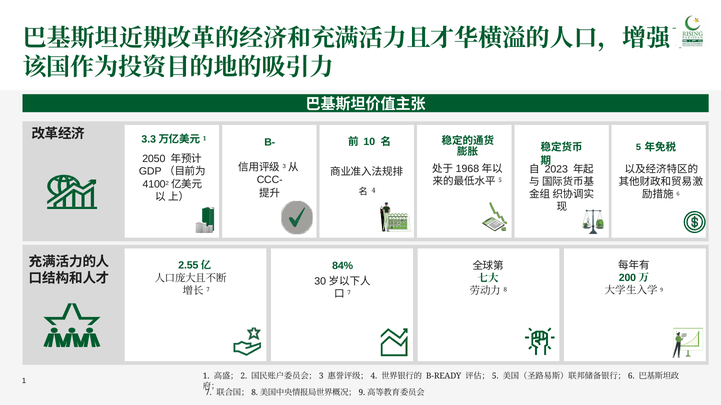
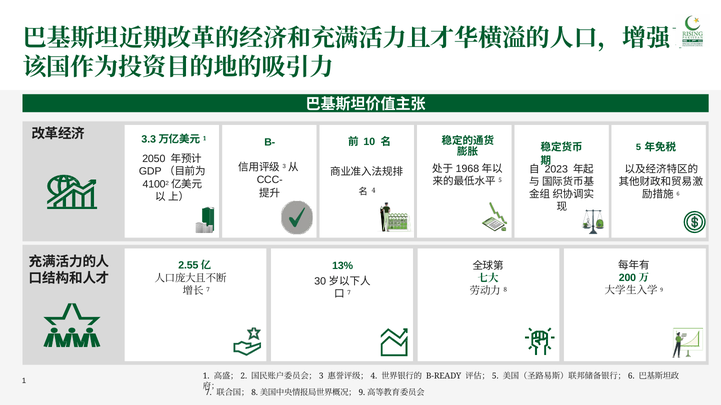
84%: 84% -> 13%
